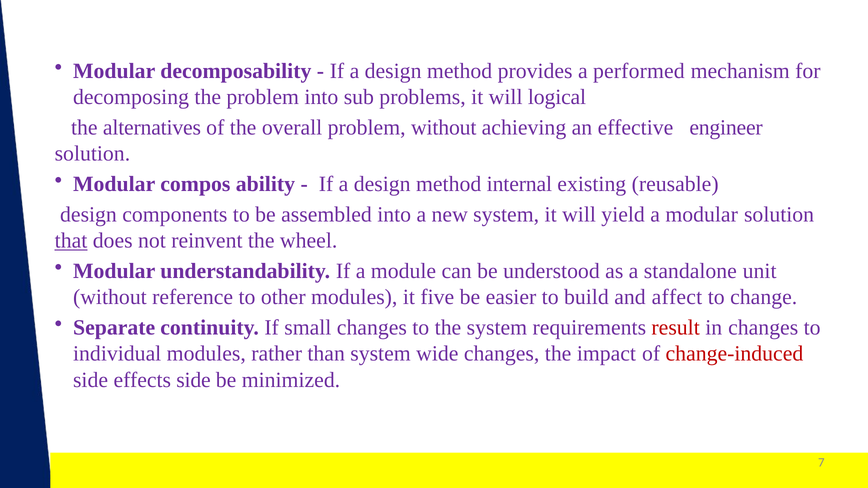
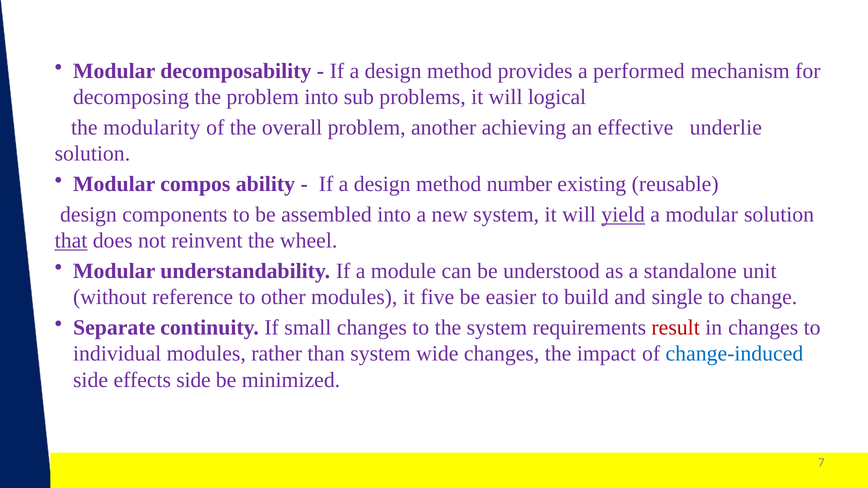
alternatives: alternatives -> modularity
problem without: without -> another
engineer: engineer -> underlie
internal: internal -> number
yield underline: none -> present
affect: affect -> single
change-induced colour: red -> blue
